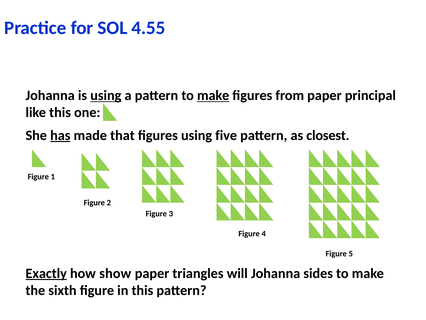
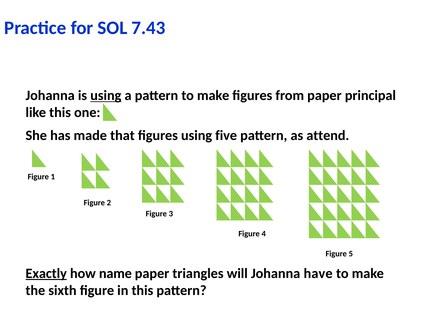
4.55: 4.55 -> 7.43
make at (213, 95) underline: present -> none
has underline: present -> none
closest: closest -> attend
show: show -> name
sides: sides -> have
